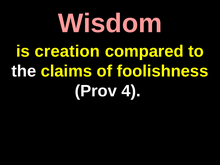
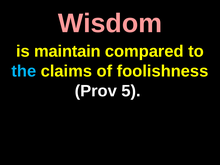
creation: creation -> maintain
the colour: white -> light blue
4: 4 -> 5
